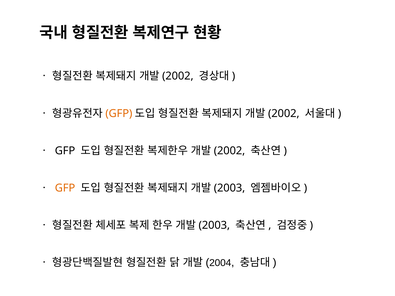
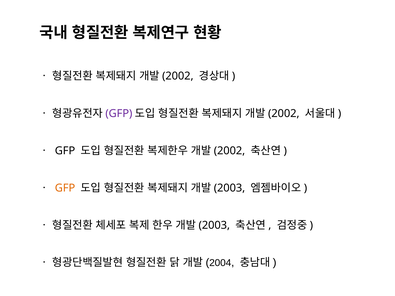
GFP at (119, 114) colour: orange -> purple
